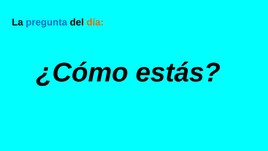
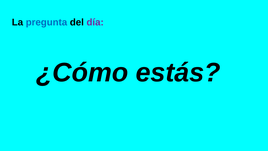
día colour: orange -> purple
